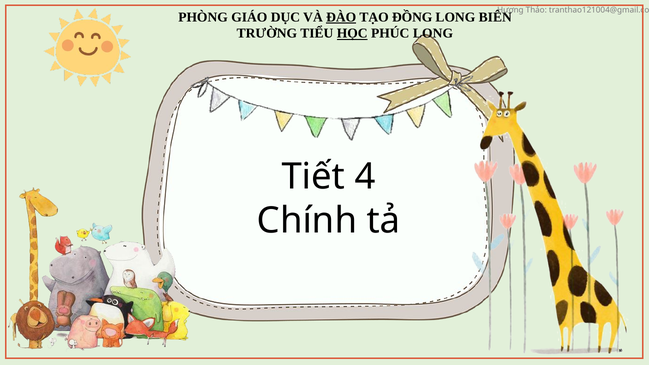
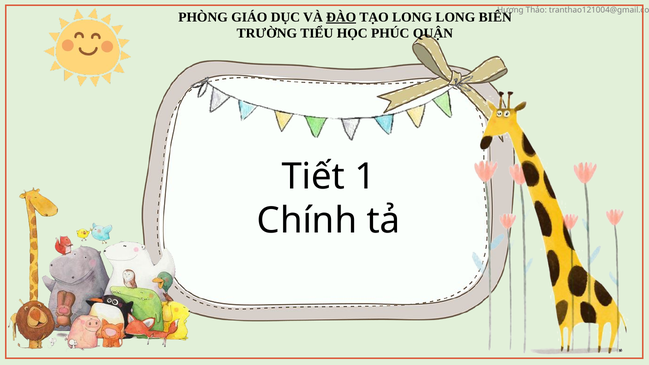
TẠO ĐỒNG: ĐỒNG -> LONG
HỌC underline: present -> none
PHÚC LONG: LONG -> QUẬN
4: 4 -> 1
